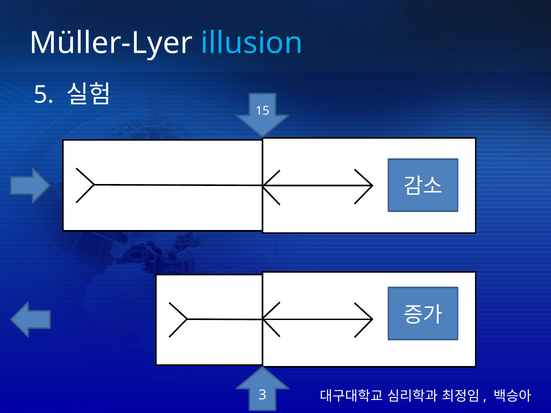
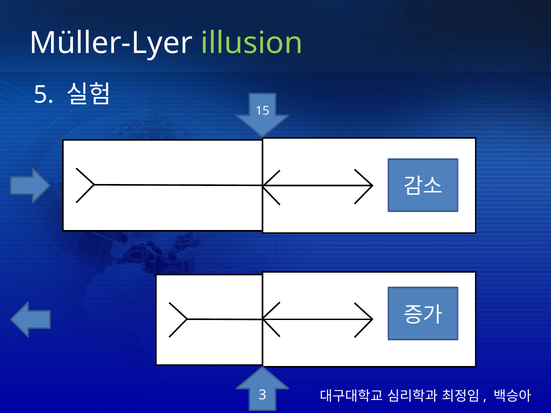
illusion colour: light blue -> light green
